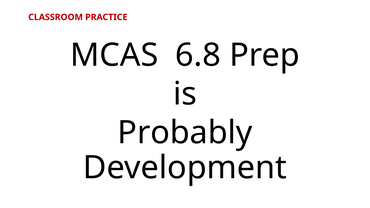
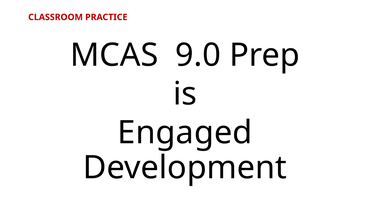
6.8: 6.8 -> 9.0
Probably: Probably -> Engaged
